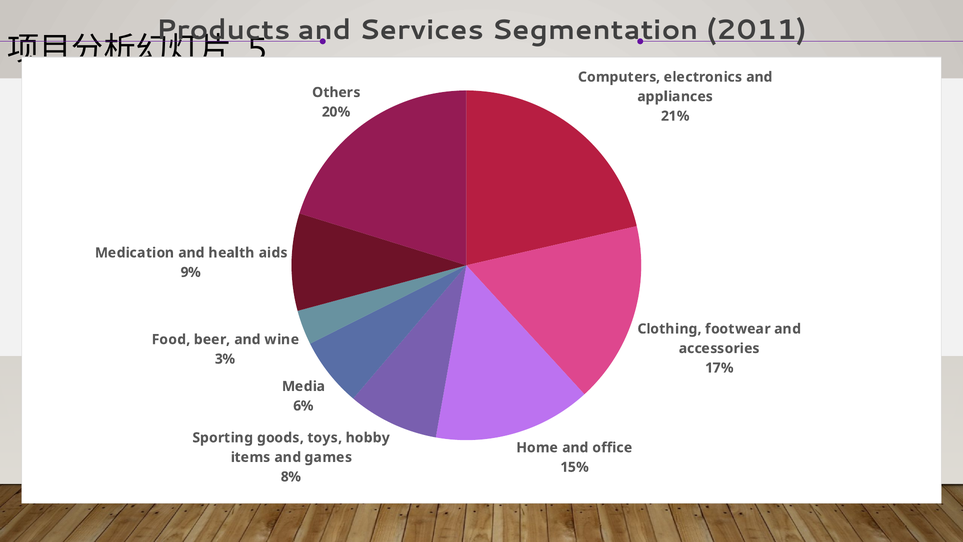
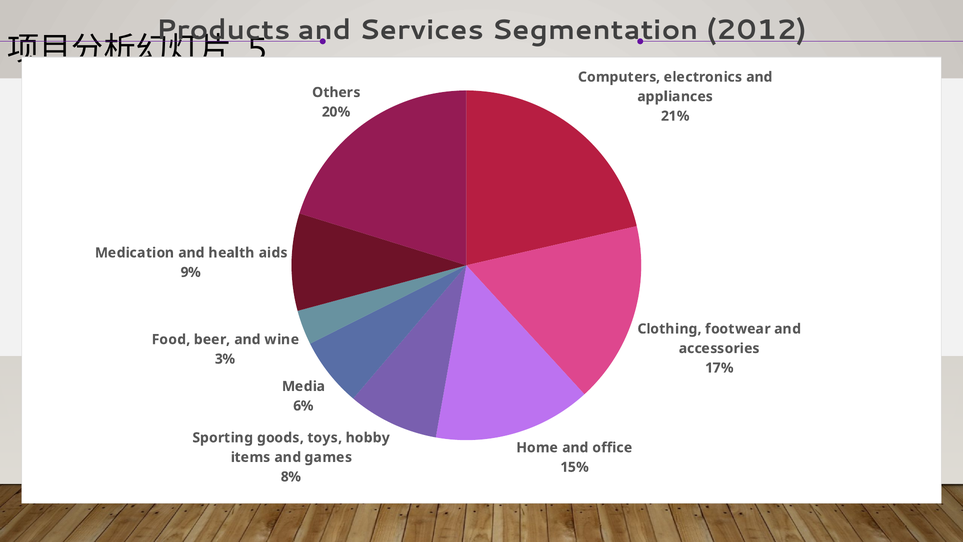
2011: 2011 -> 2012
